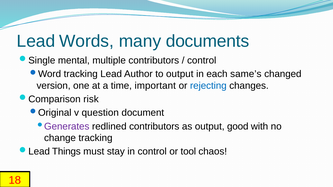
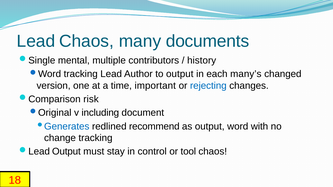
Lead Words: Words -> Chaos
control at (202, 61): control -> history
same’s: same’s -> many’s
question: question -> including
Generates colour: purple -> blue
redlined contributors: contributors -> recommend
good: good -> word
Things at (66, 152): Things -> Output
